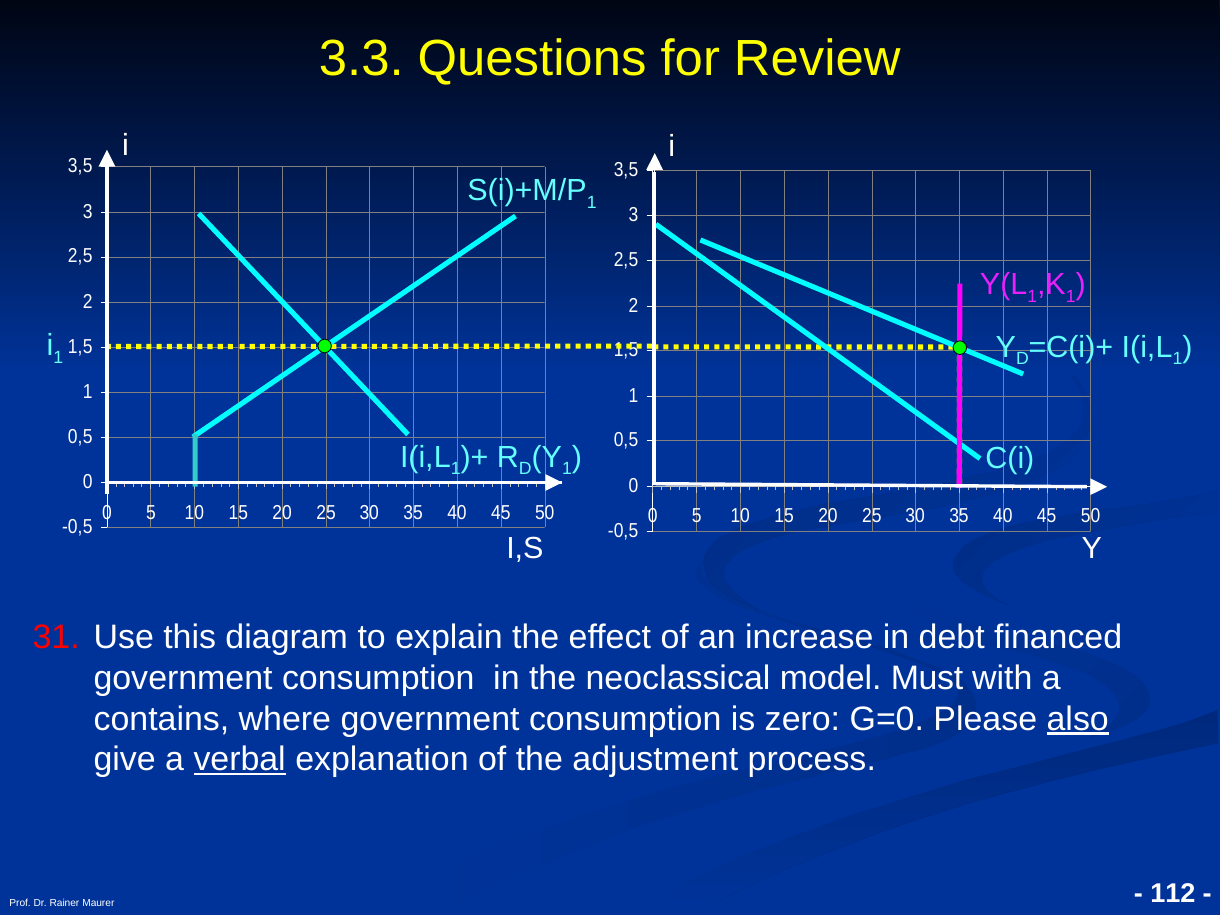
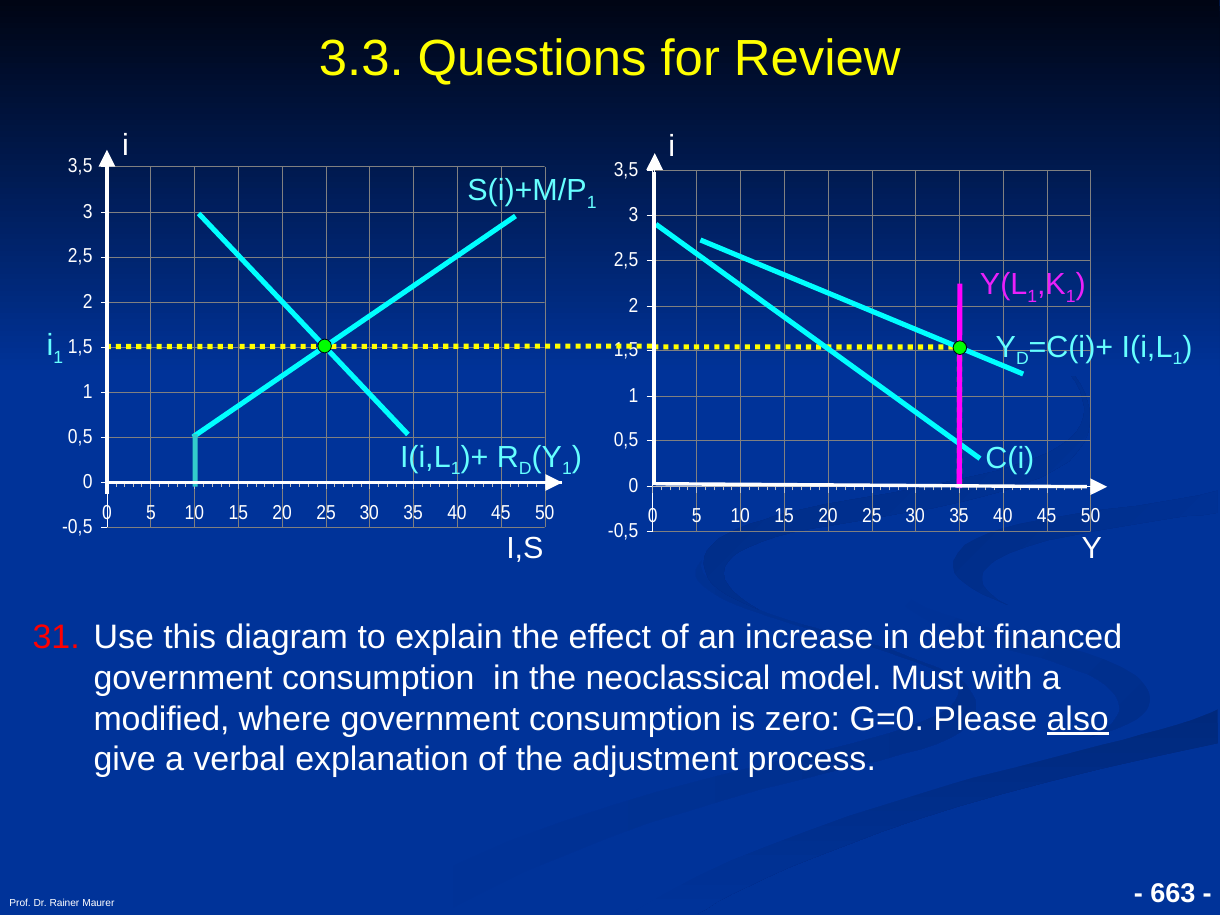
contains: contains -> modified
verbal underline: present -> none
112: 112 -> 663
